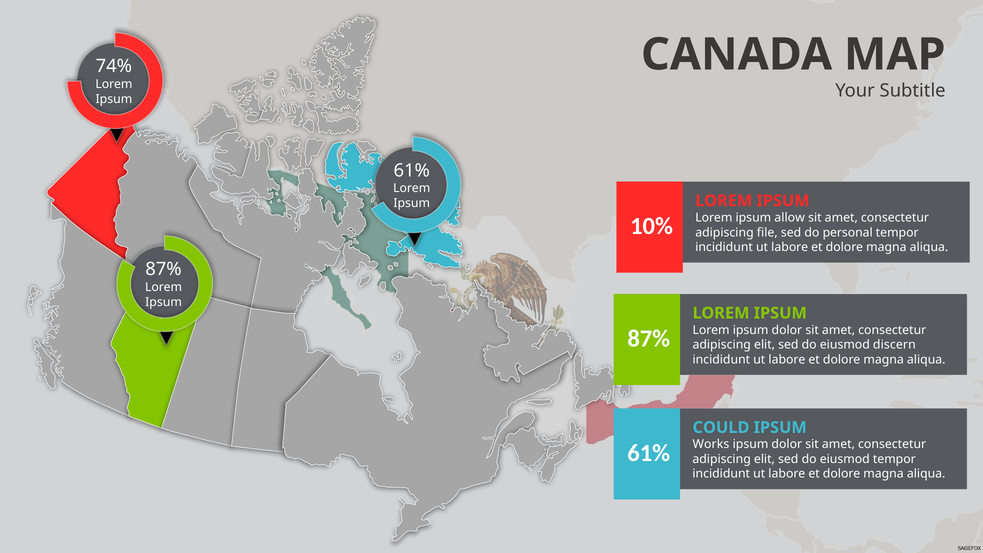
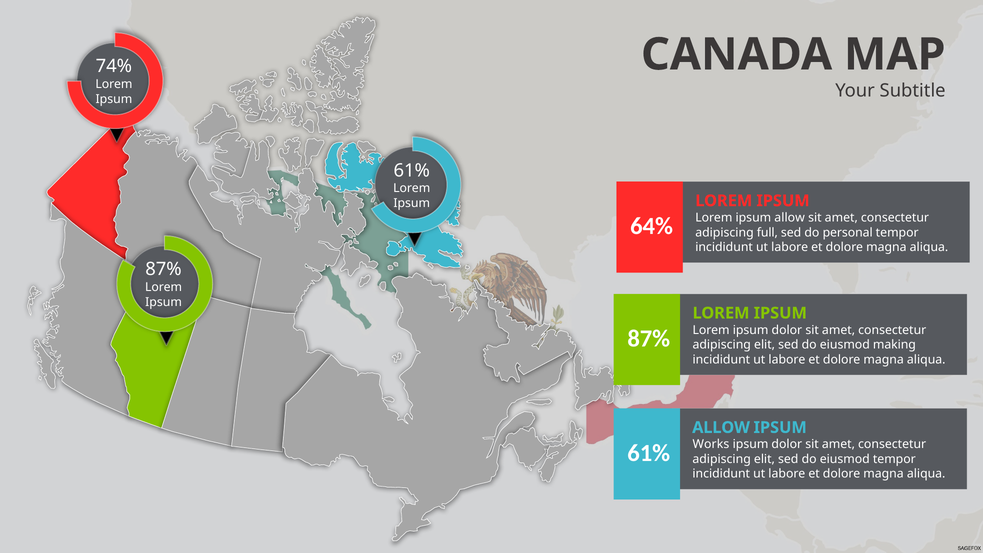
10%: 10% -> 64%
file: file -> full
discern: discern -> making
COULD at (721, 427): COULD -> ALLOW
